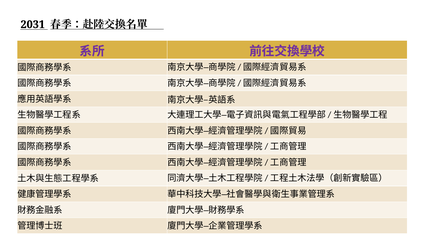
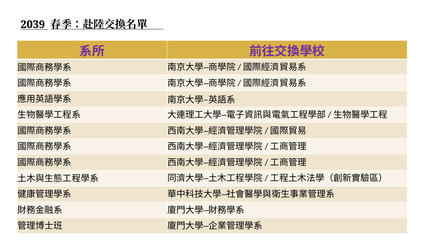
2031: 2031 -> 2039
